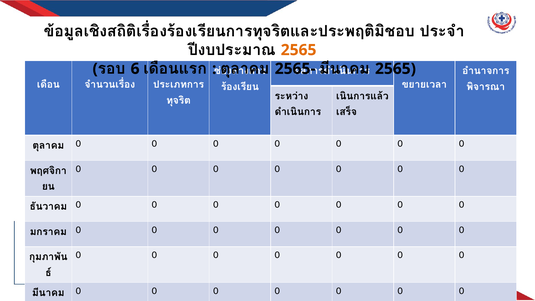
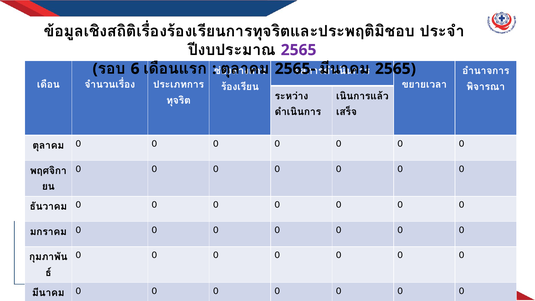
2565 at (299, 50) colour: orange -> purple
